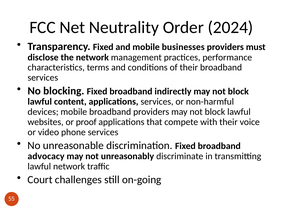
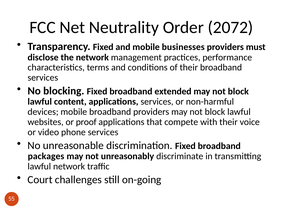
2024: 2024 -> 2072
indirectly: indirectly -> extended
advocacy: advocacy -> packages
